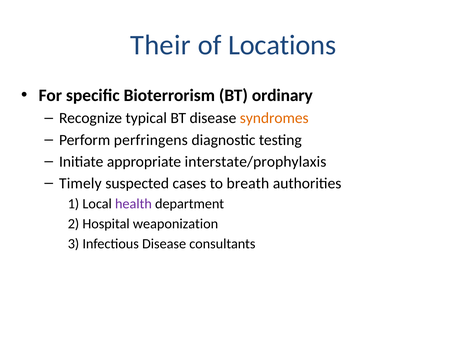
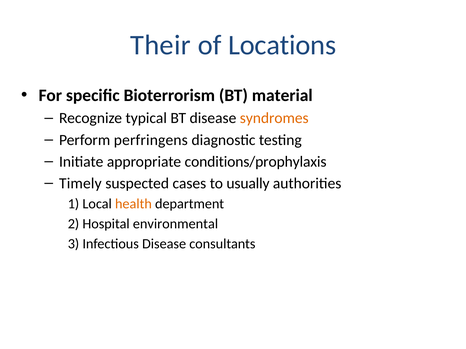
ordinary: ordinary -> material
interstate/prophylaxis: interstate/prophylaxis -> conditions/prophylaxis
breath: breath -> usually
health colour: purple -> orange
weaponization: weaponization -> environmental
